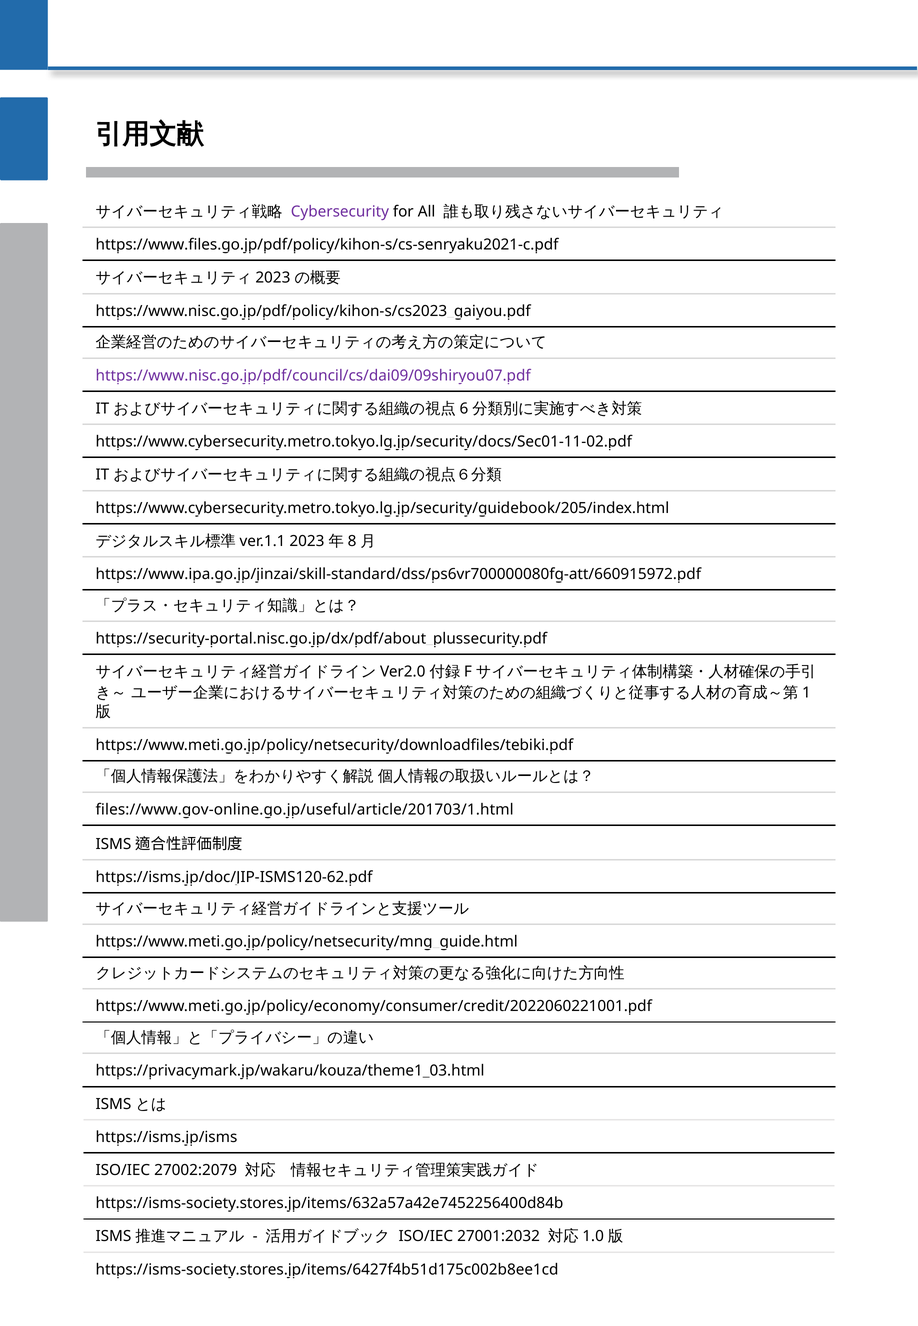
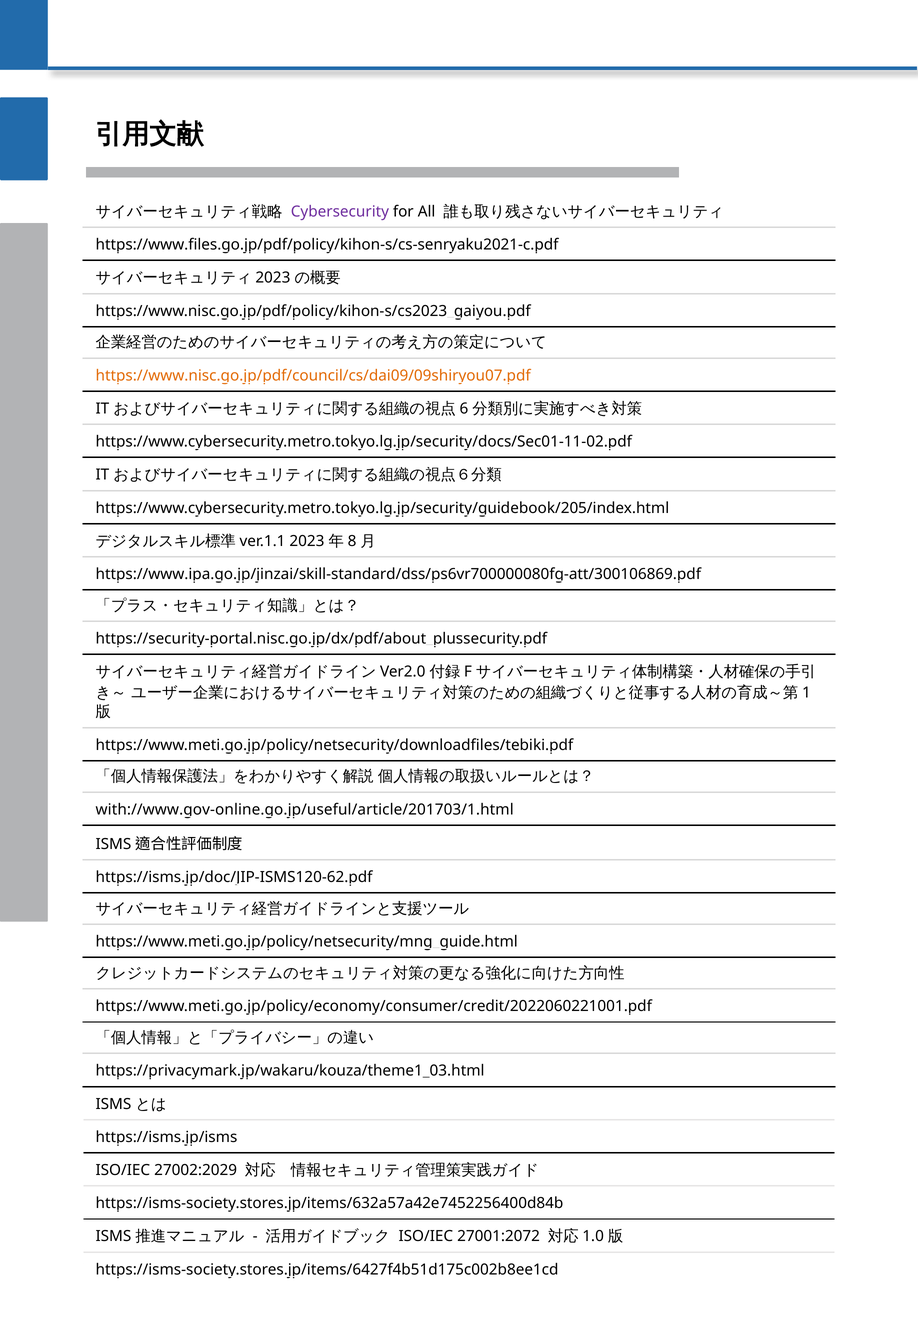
https://www.nisc.go.jp/pdf/council/cs/dai09/09shiryou07.pdf colour: purple -> orange
https://www.ipa.go.jp/jinzai/skill-standard/dss/ps6vr700000080fg-att/660915972.pdf: https://www.ipa.go.jp/jinzai/skill-standard/dss/ps6vr700000080fg-att/660915972.pdf -> https://www.ipa.go.jp/jinzai/skill-standard/dss/ps6vr700000080fg-att/300106869.pdf
files://www.gov-online.go.jp/useful/article/201703/1.html: files://www.gov-online.go.jp/useful/article/201703/1.html -> with://www.gov-online.go.jp/useful/article/201703/1.html
27002:2079: 27002:2079 -> 27002:2029
27001:2032: 27001:2032 -> 27001:2072
